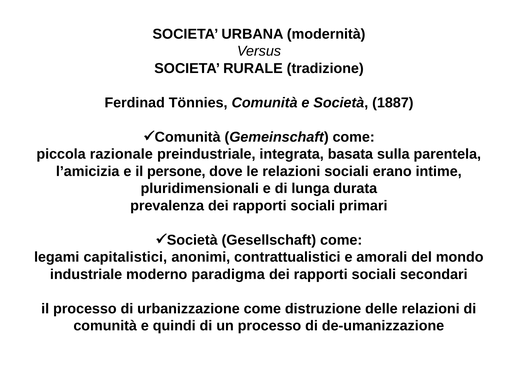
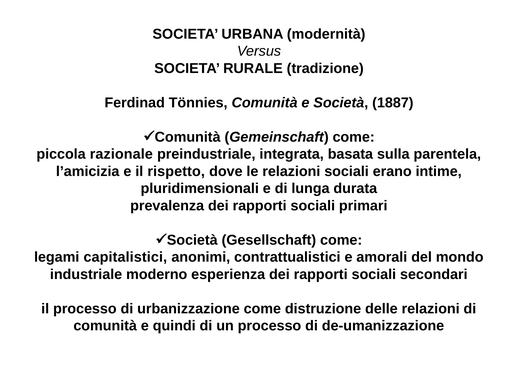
persone: persone -> rispetto
paradigma: paradigma -> esperienza
